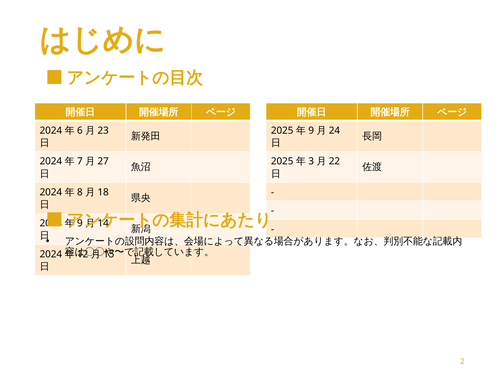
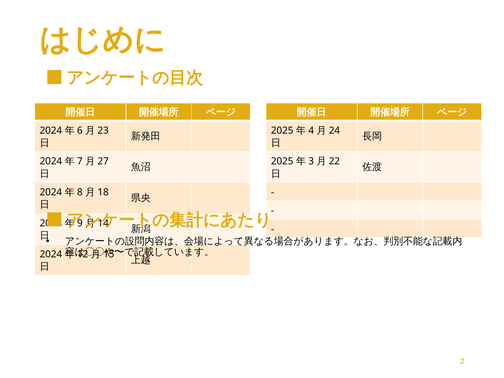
9 at (311, 130): 9 -> 4
